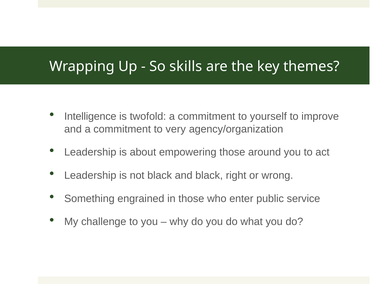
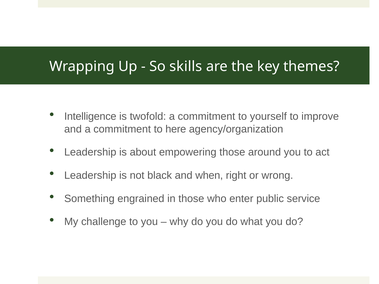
very: very -> here
and black: black -> when
